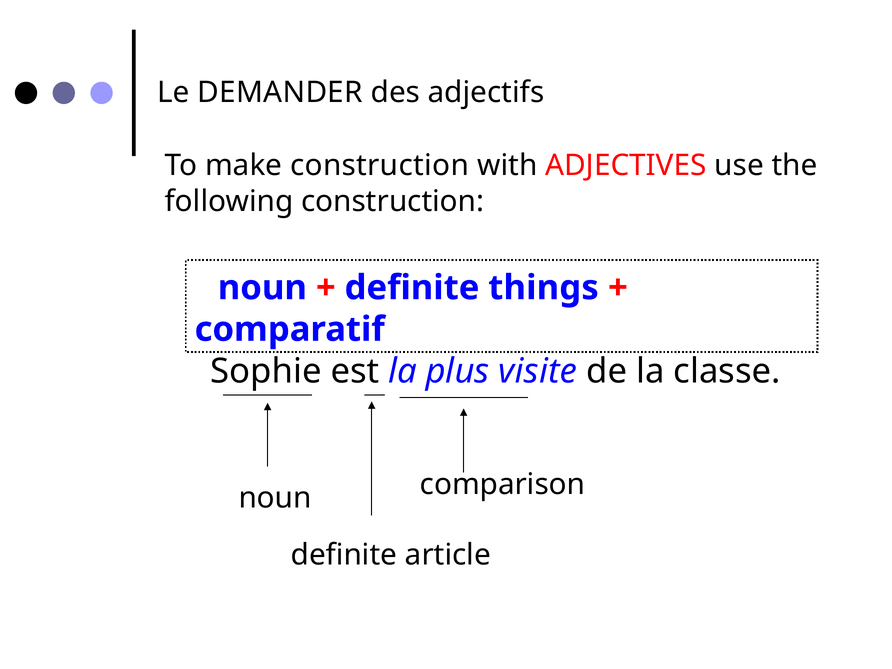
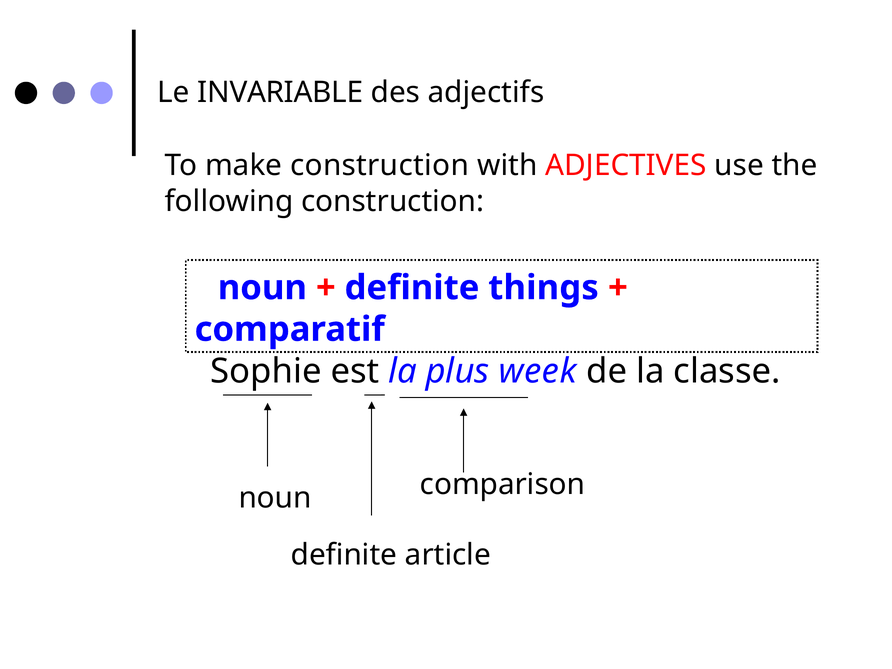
DEMANDER: DEMANDER -> INVARIABLE
visite: visite -> week
